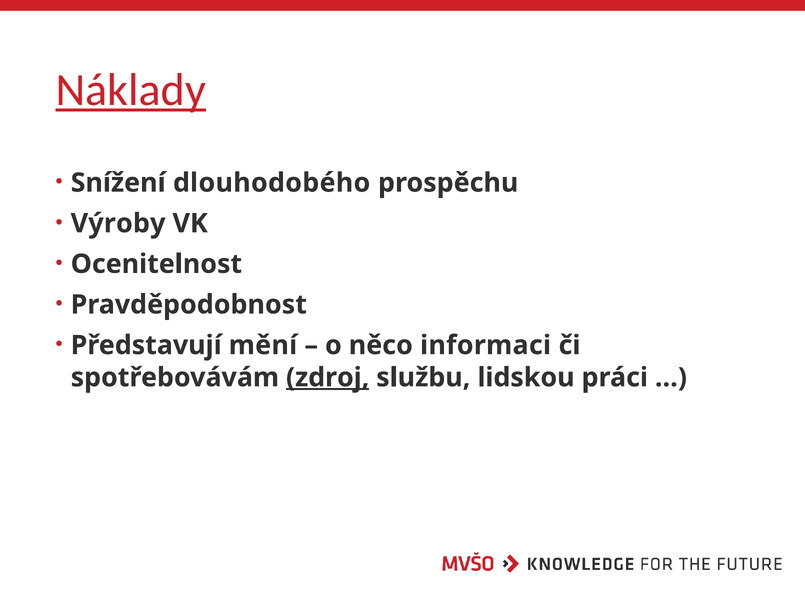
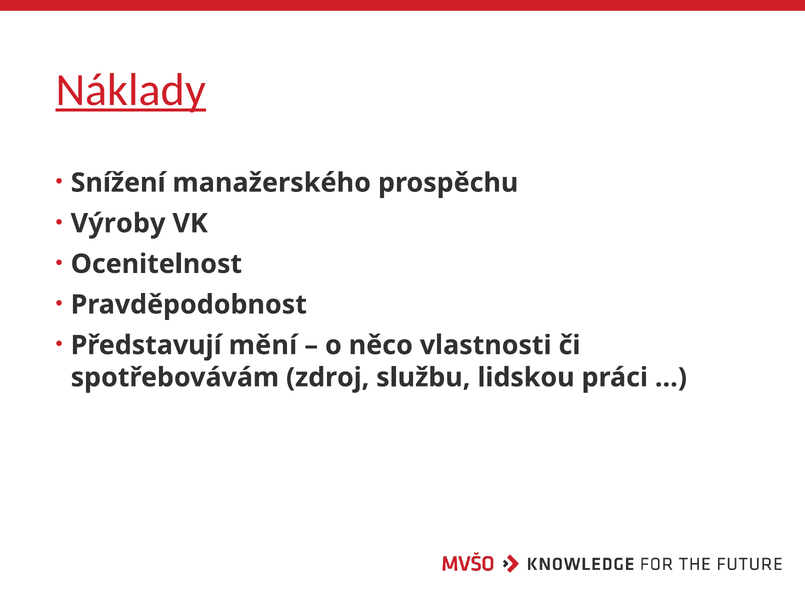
dlouhodobého: dlouhodobého -> manažerského
informaci: informaci -> vlastnosti
zdroj underline: present -> none
